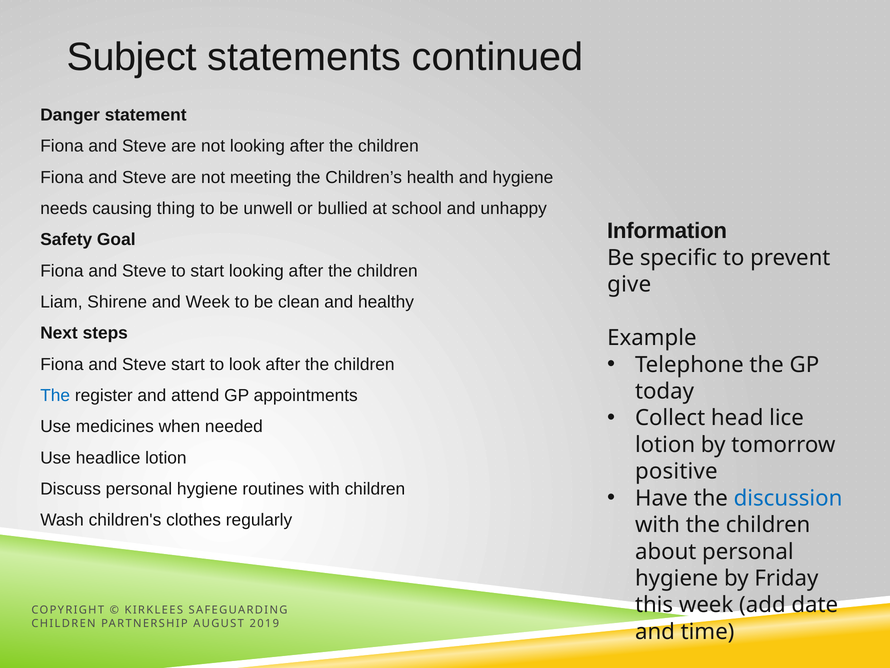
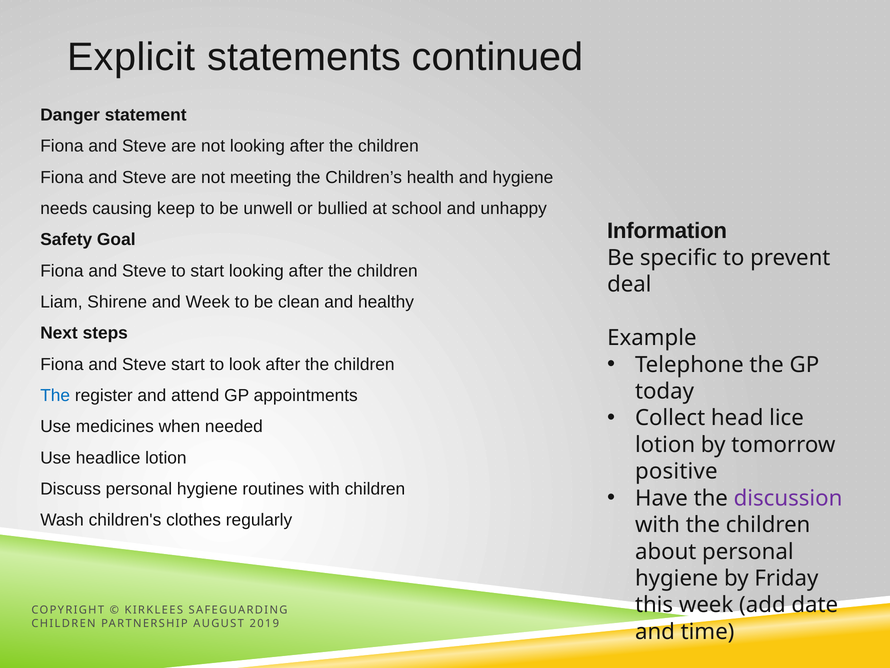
Subject: Subject -> Explicit
thing: thing -> keep
give: give -> deal
discussion colour: blue -> purple
